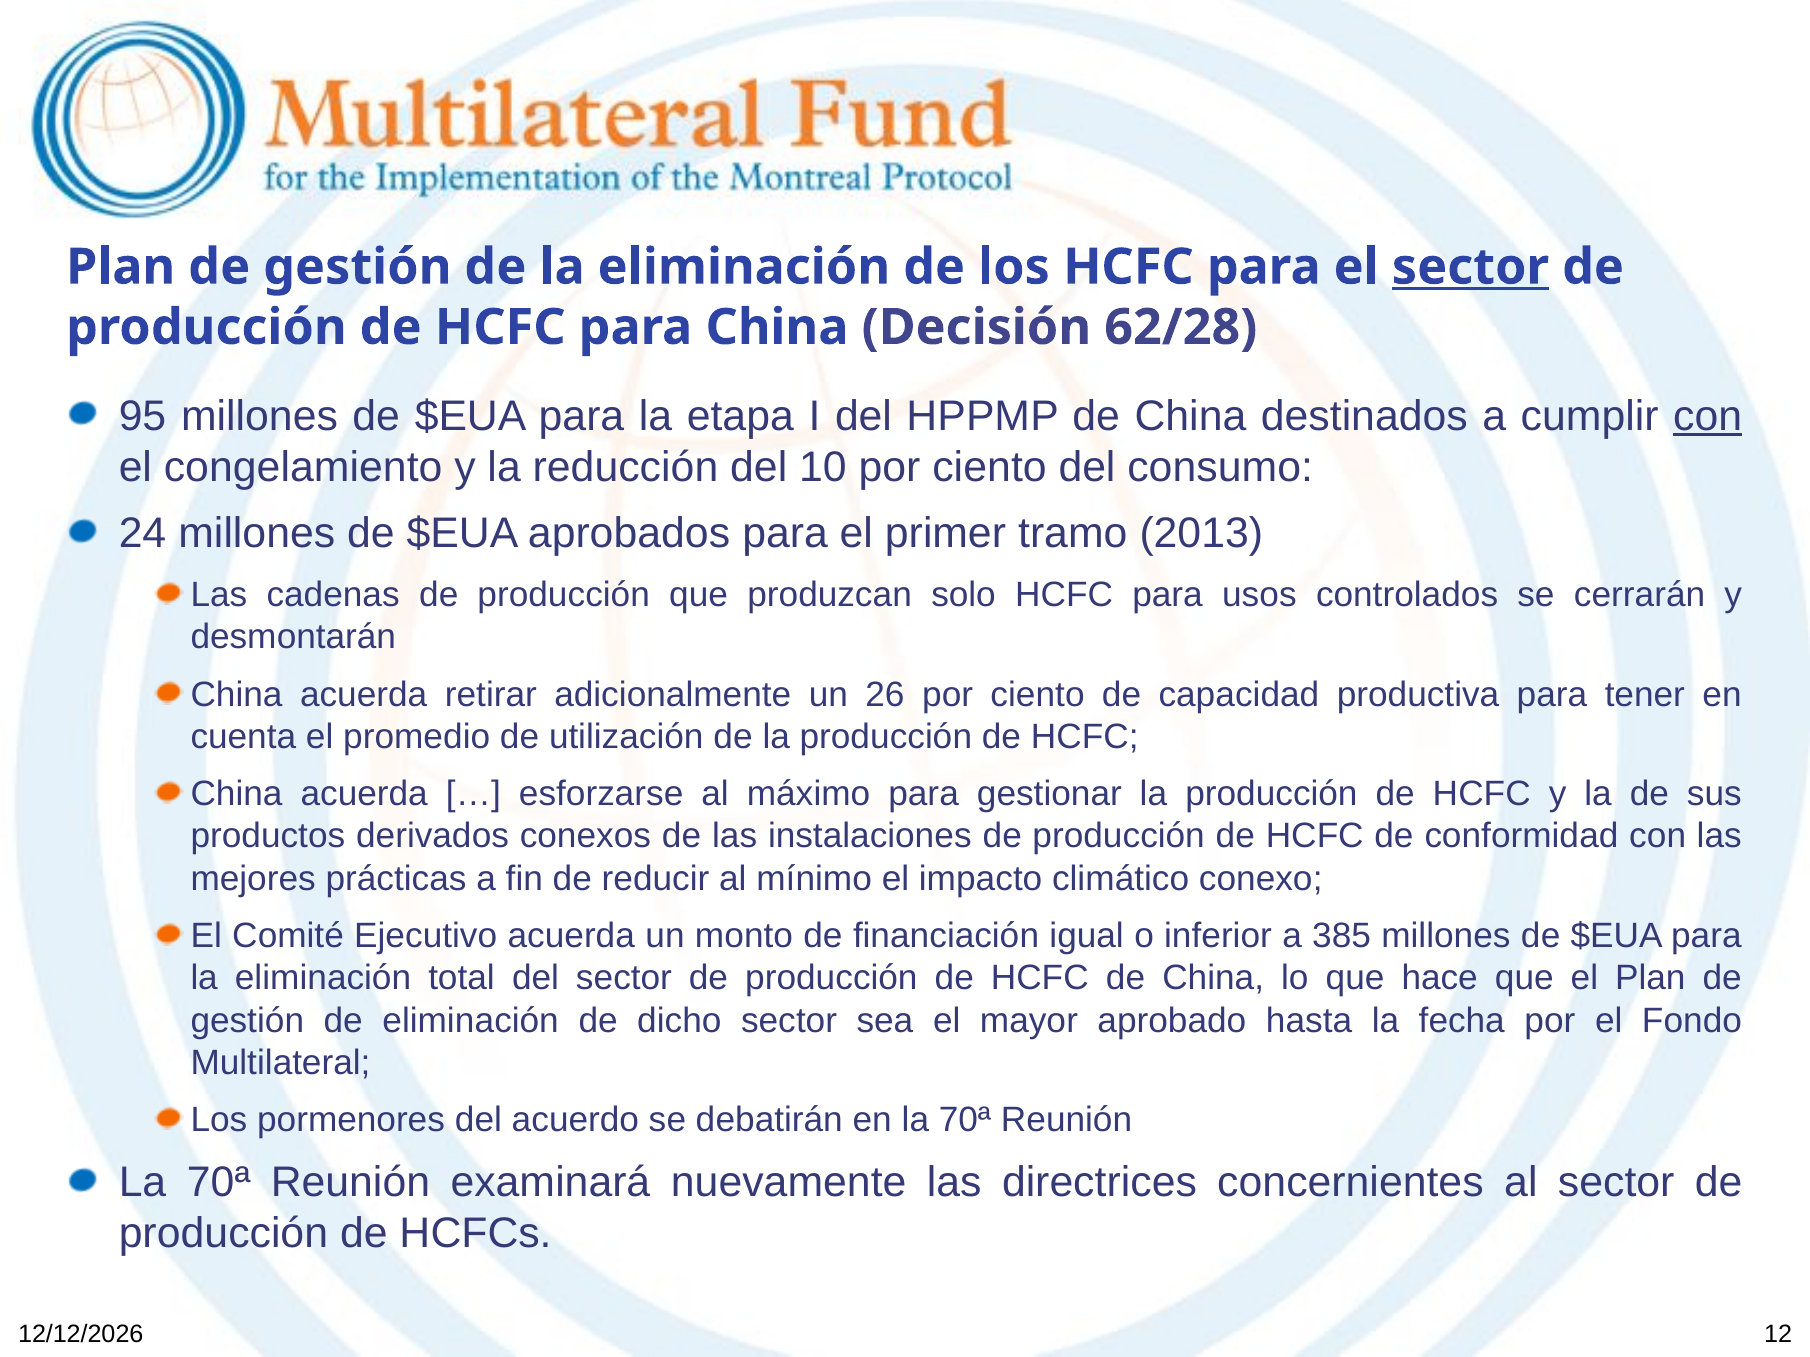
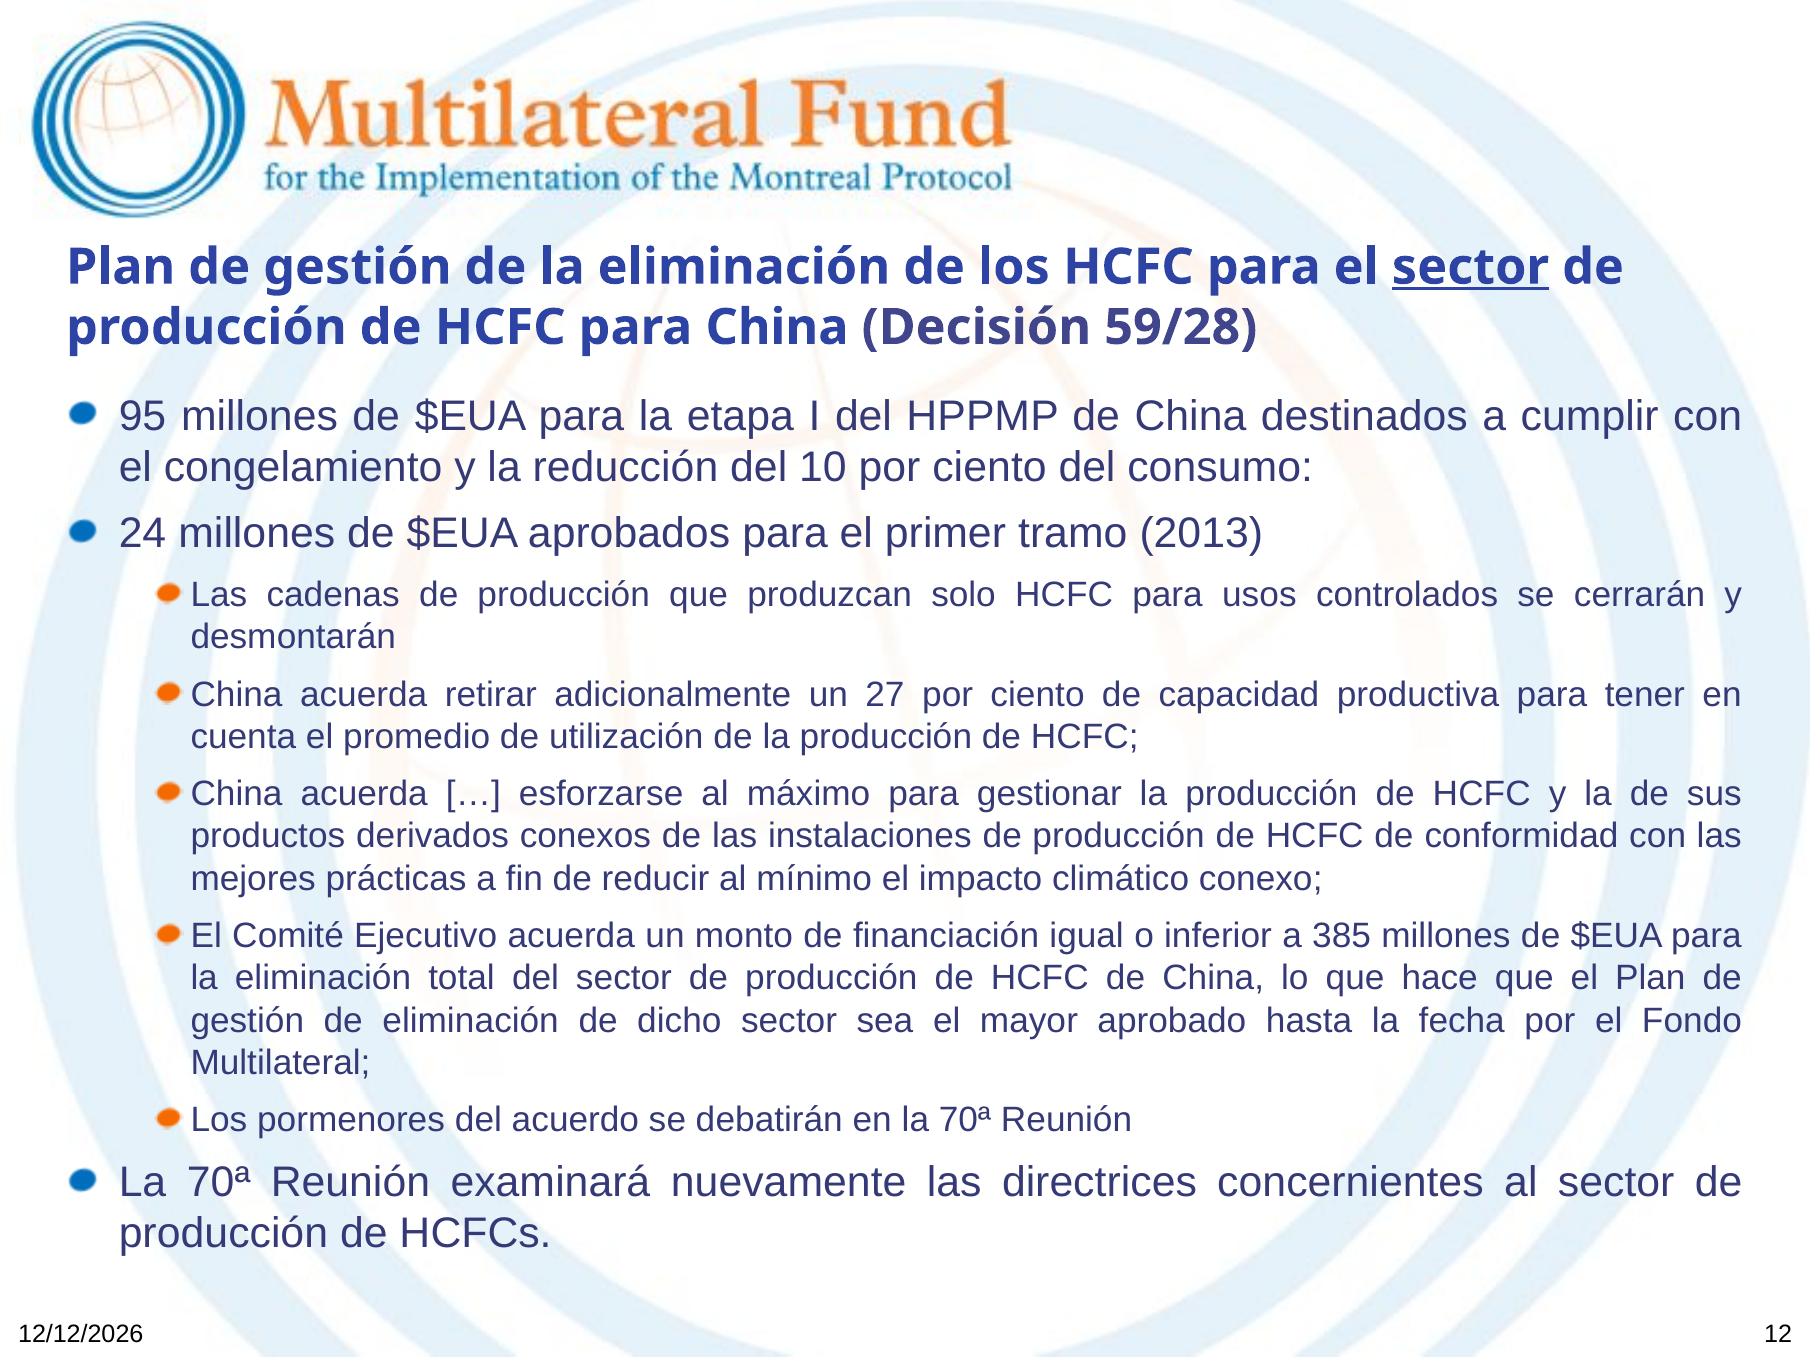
62/28: 62/28 -> 59/28
con at (1708, 416) underline: present -> none
26: 26 -> 27
